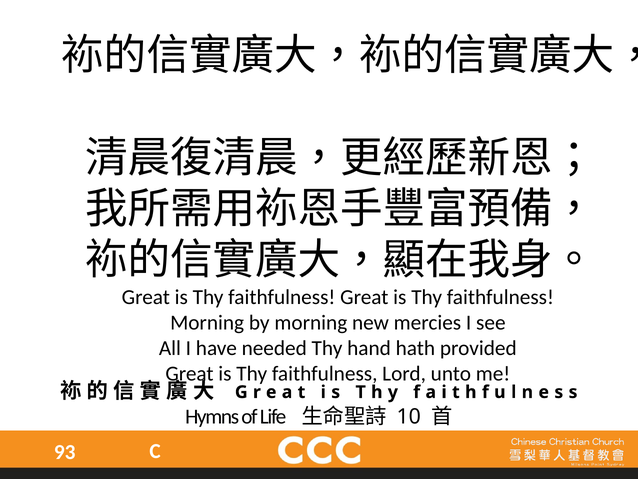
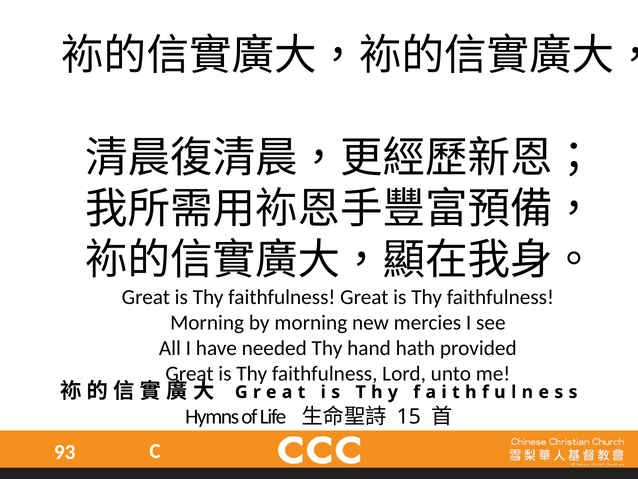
10: 10 -> 15
